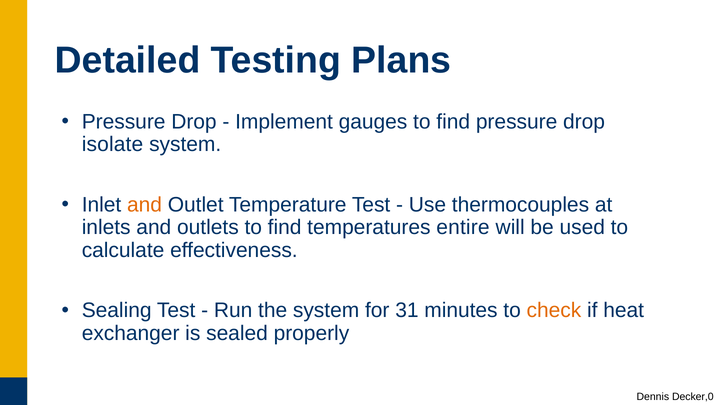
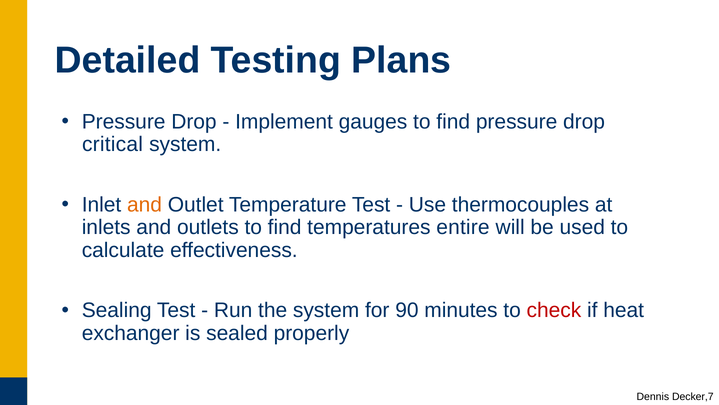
isolate: isolate -> critical
31: 31 -> 90
check colour: orange -> red
Decker,0: Decker,0 -> Decker,7
